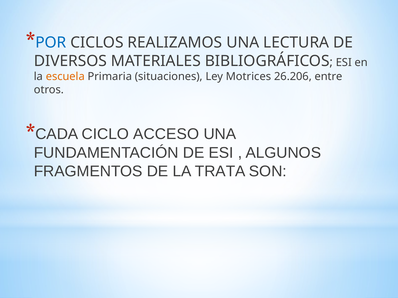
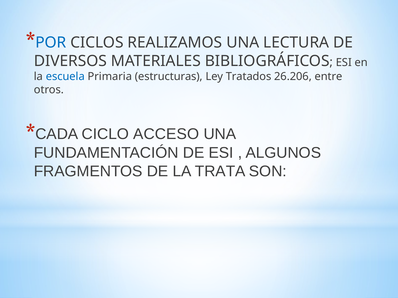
escuela colour: orange -> blue
situaciones: situaciones -> estructuras
Motrices: Motrices -> Tratados
